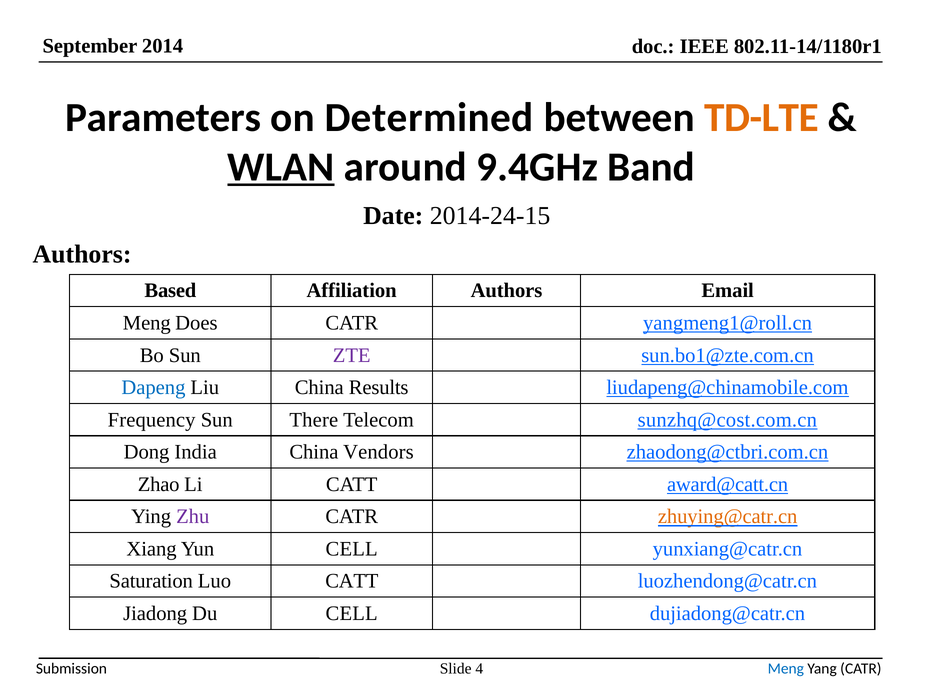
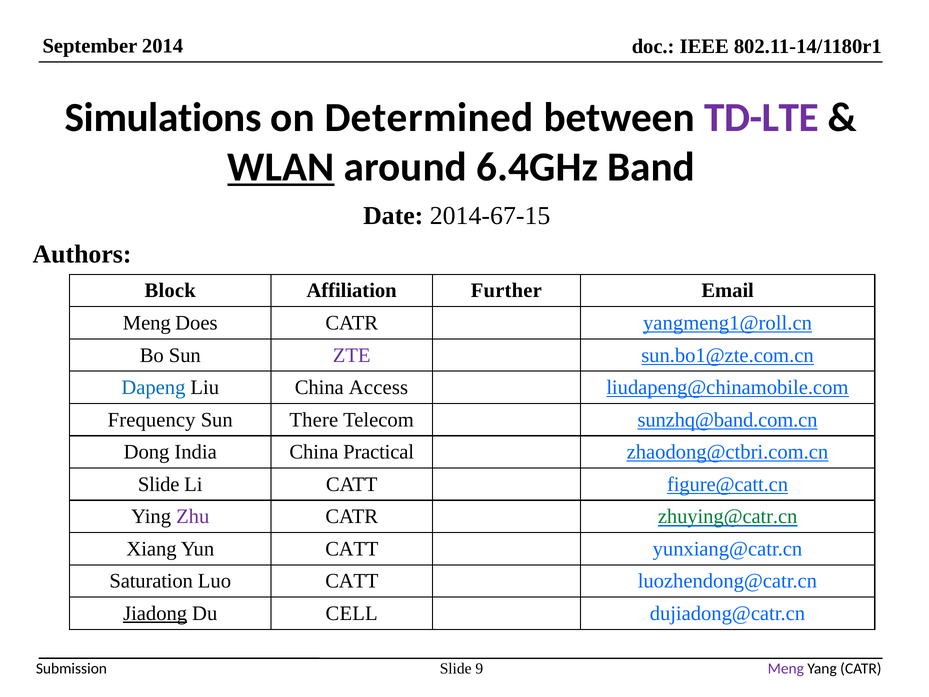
Parameters: Parameters -> Simulations
TD-LTE colour: orange -> purple
9.4GHz: 9.4GHz -> 6.4GHz
2014-24-15: 2014-24-15 -> 2014-67-15
Based: Based -> Block
Affiliation Authors: Authors -> Further
Results: Results -> Access
sunzhq@cost.com.cn: sunzhq@cost.com.cn -> sunzhq@band.com.cn
Vendors: Vendors -> Practical
Zhao at (159, 484): Zhao -> Slide
award@catt.cn: award@catt.cn -> figure@catt.cn
zhuying@catr.cn colour: orange -> green
Yun CELL: CELL -> CATT
Jiadong underline: none -> present
4: 4 -> 9
Meng at (786, 668) colour: blue -> purple
